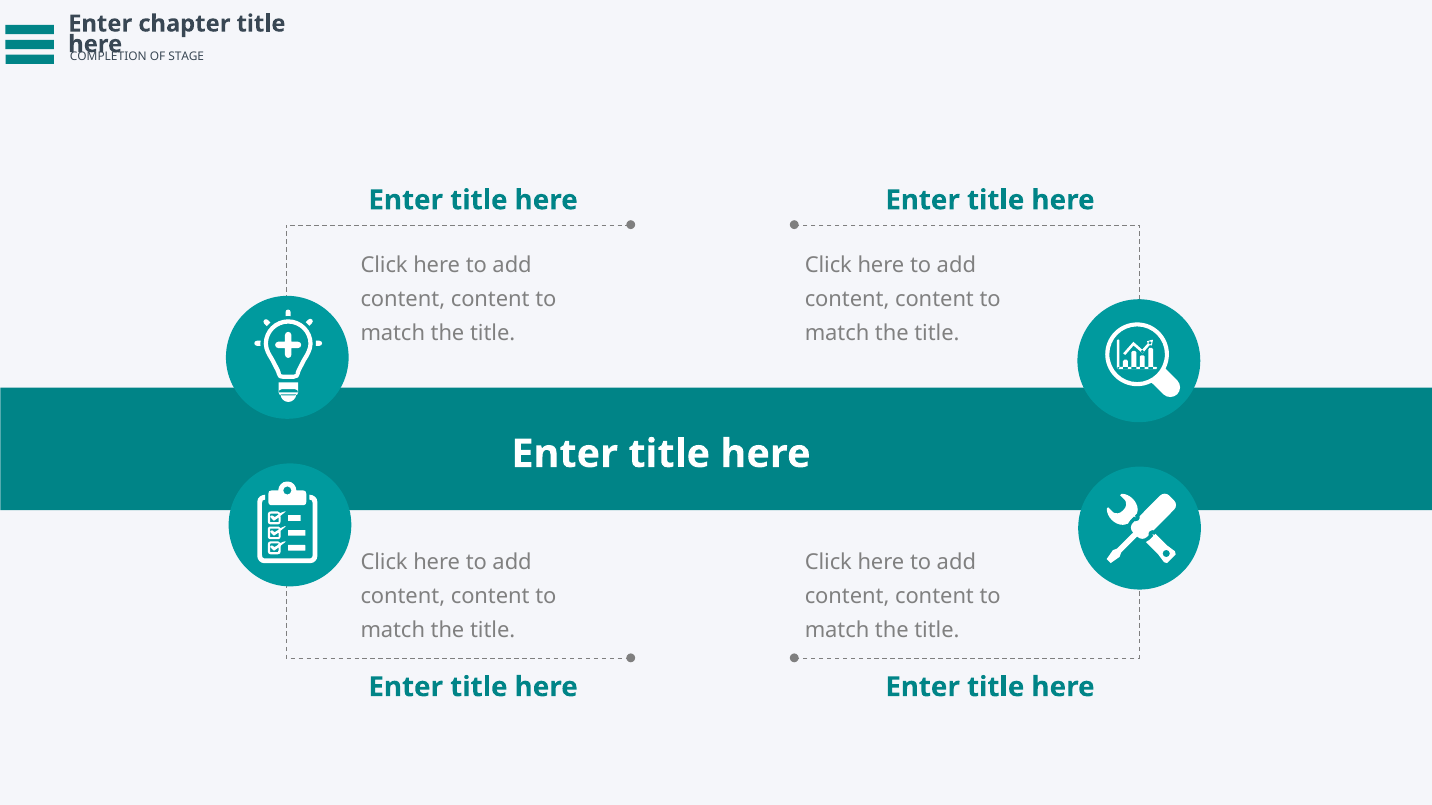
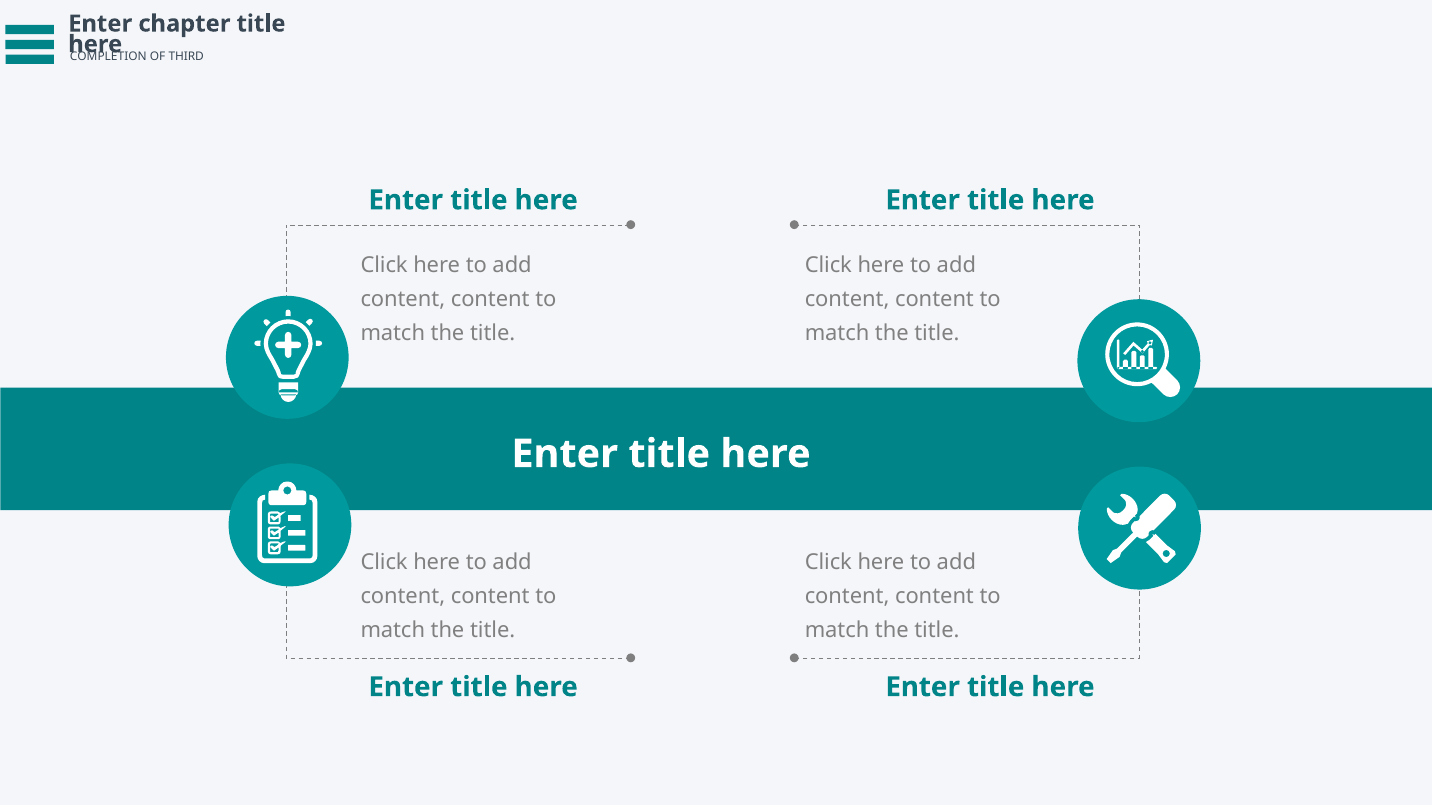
STAGE: STAGE -> THIRD
